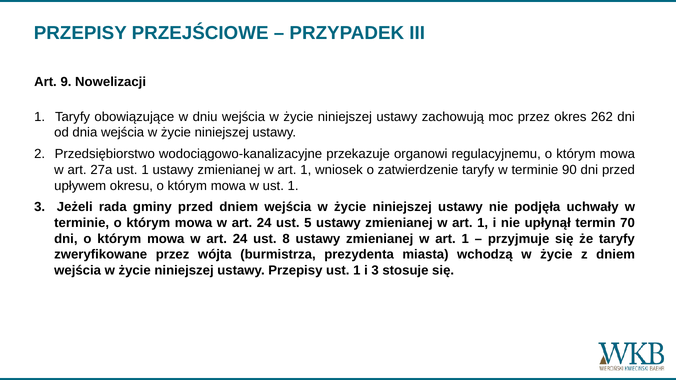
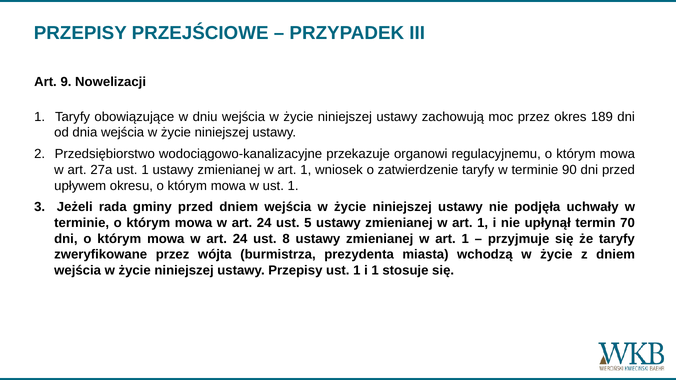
262: 262 -> 189
i 3: 3 -> 1
